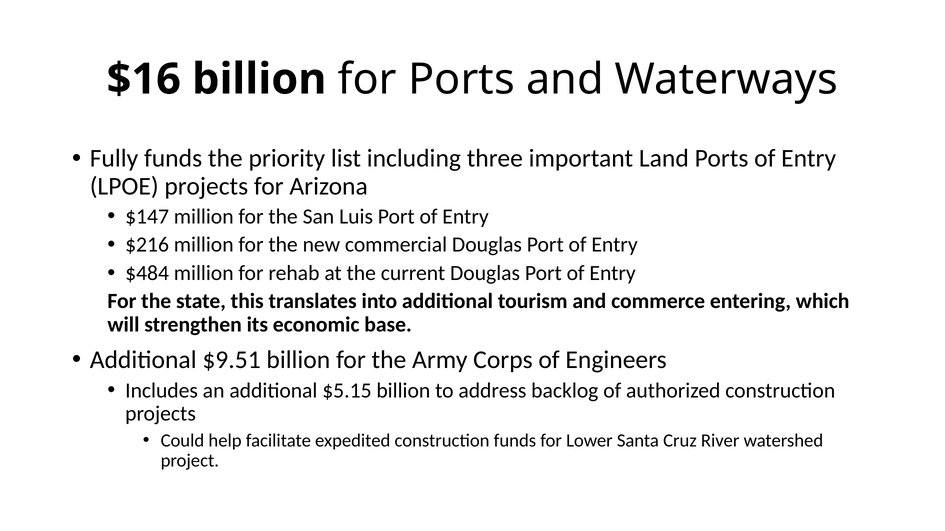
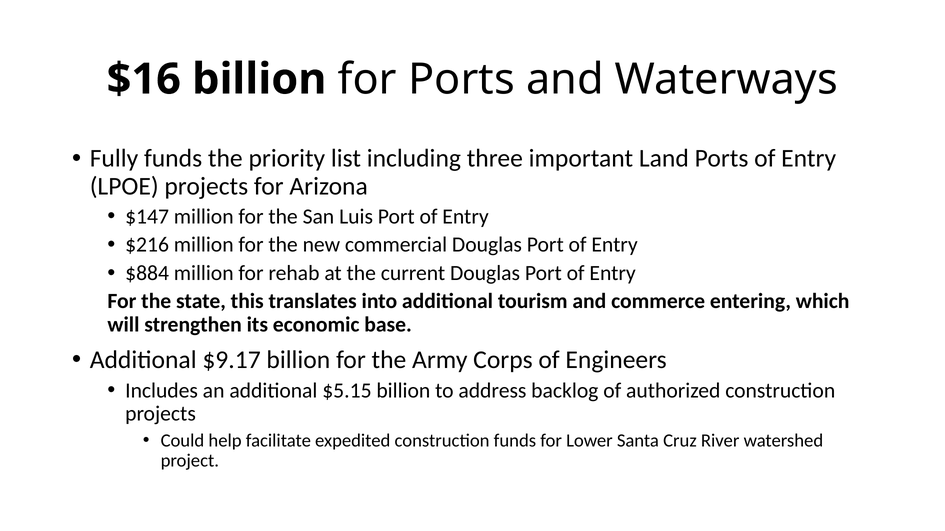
$484: $484 -> $884
$9.51: $9.51 -> $9.17
